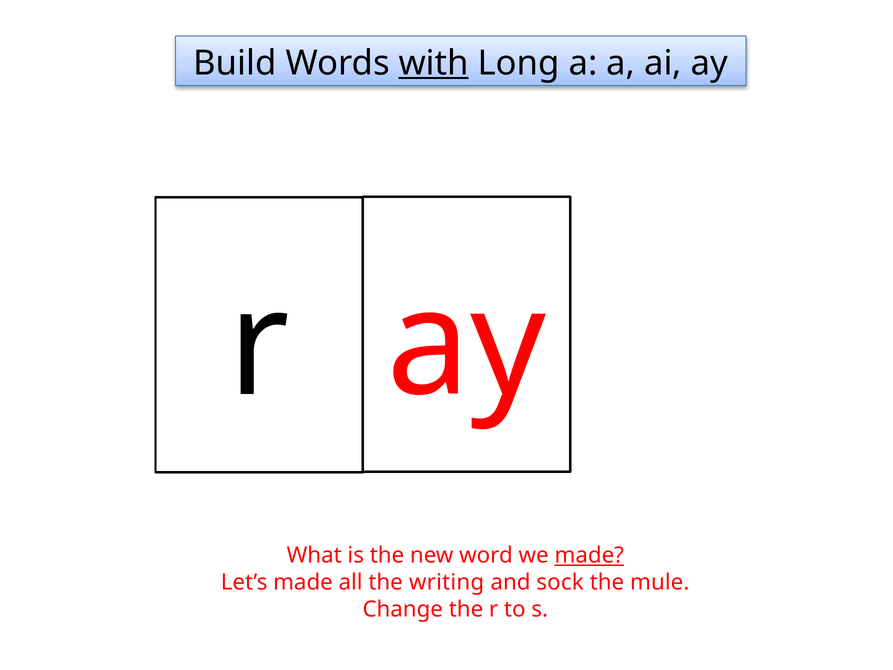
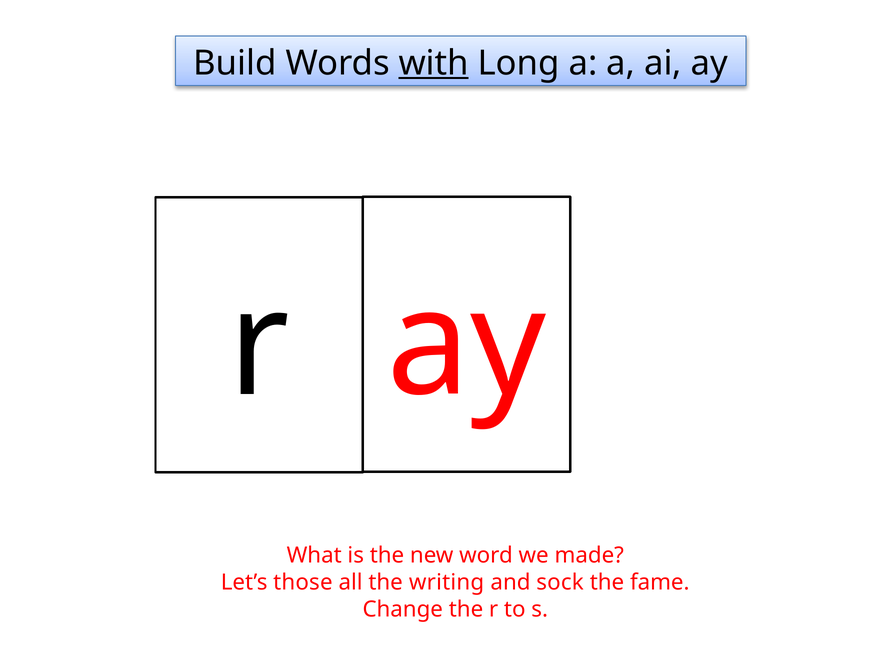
made at (589, 555) underline: present -> none
Let’s made: made -> those
mule: mule -> fame
